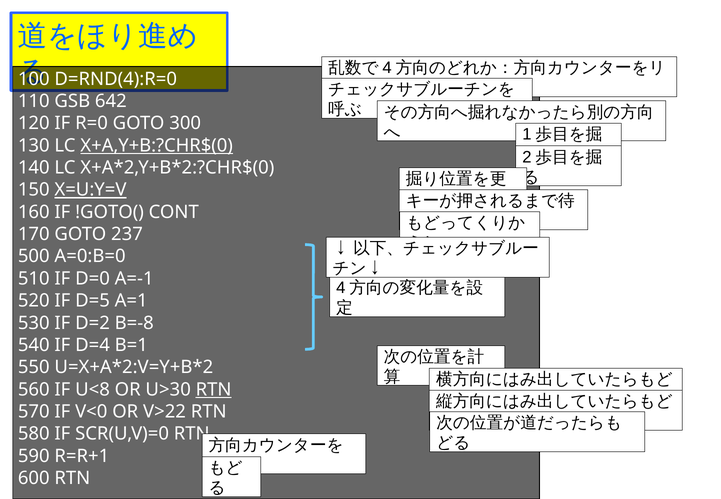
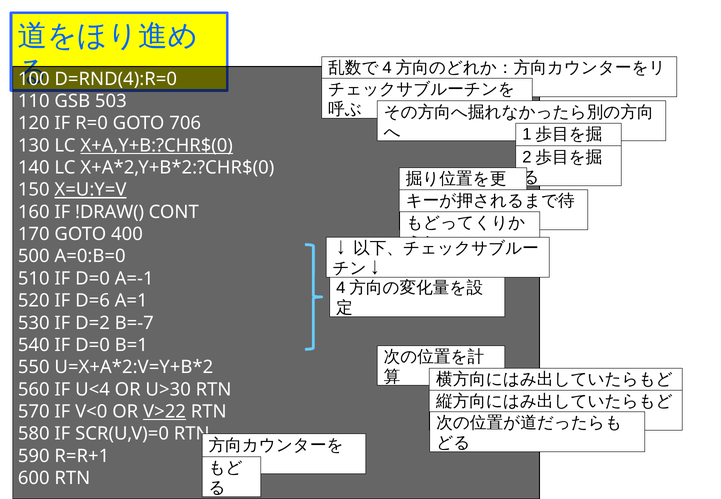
642: 642 -> 503
300: 300 -> 706
!GOTO(: !GOTO( -> !DRAW(
237: 237 -> 400
D=5: D=5 -> D=6
B=-8: B=-8 -> B=-7
540 IF D=4: D=4 -> D=0
U<8: U<8 -> U<4
RTN at (214, 390) underline: present -> none
V>22 underline: none -> present
